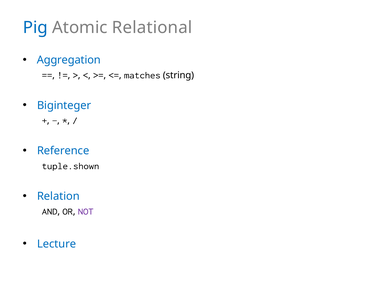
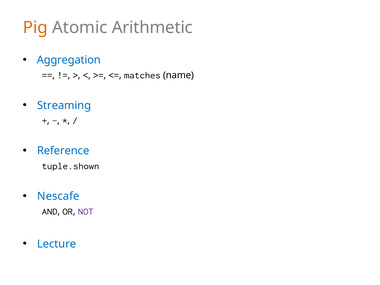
Pig colour: blue -> orange
Relational: Relational -> Arithmetic
string: string -> name
Biginteger: Biginteger -> Streaming
Relation: Relation -> Nescafe
